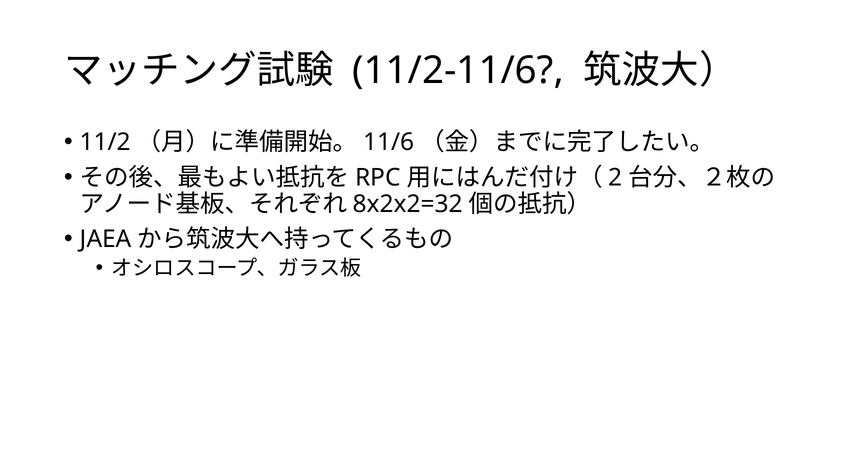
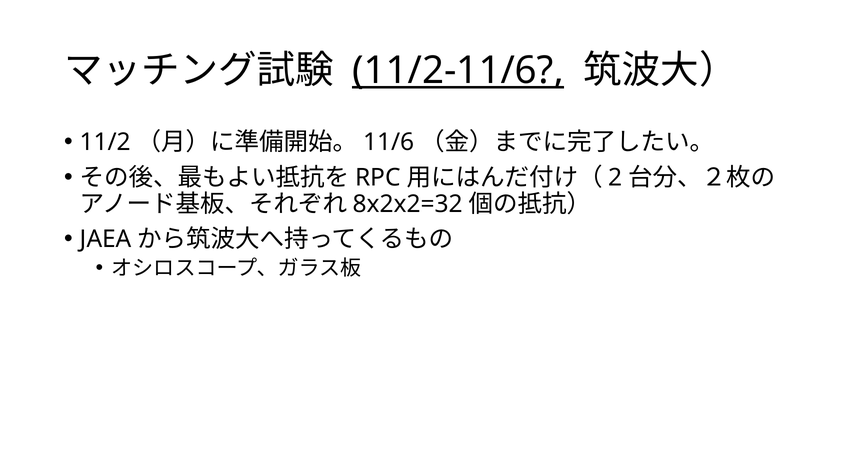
11/2-11/6 underline: none -> present
